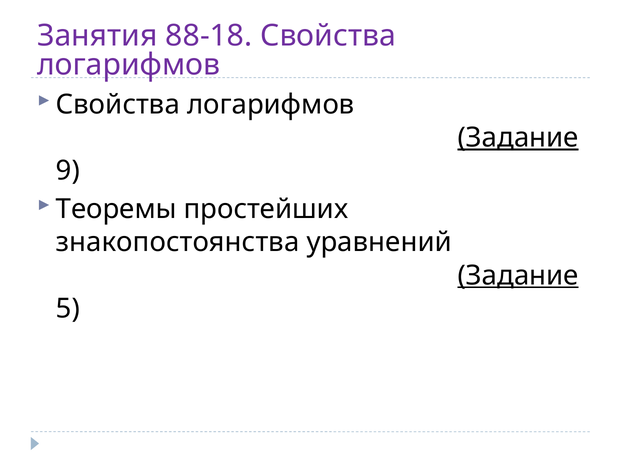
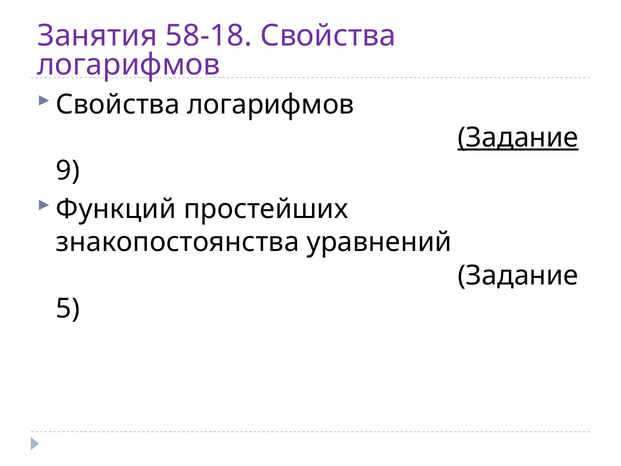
88-18: 88-18 -> 58-18
Теоремы: Теоремы -> Функций
Задание at (518, 275) underline: present -> none
